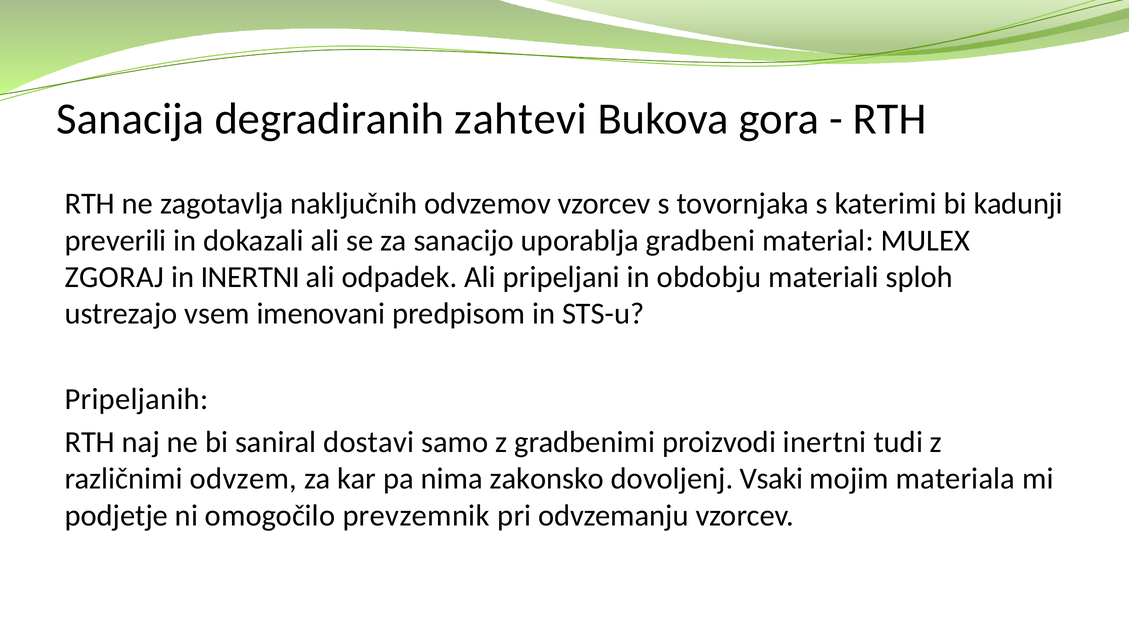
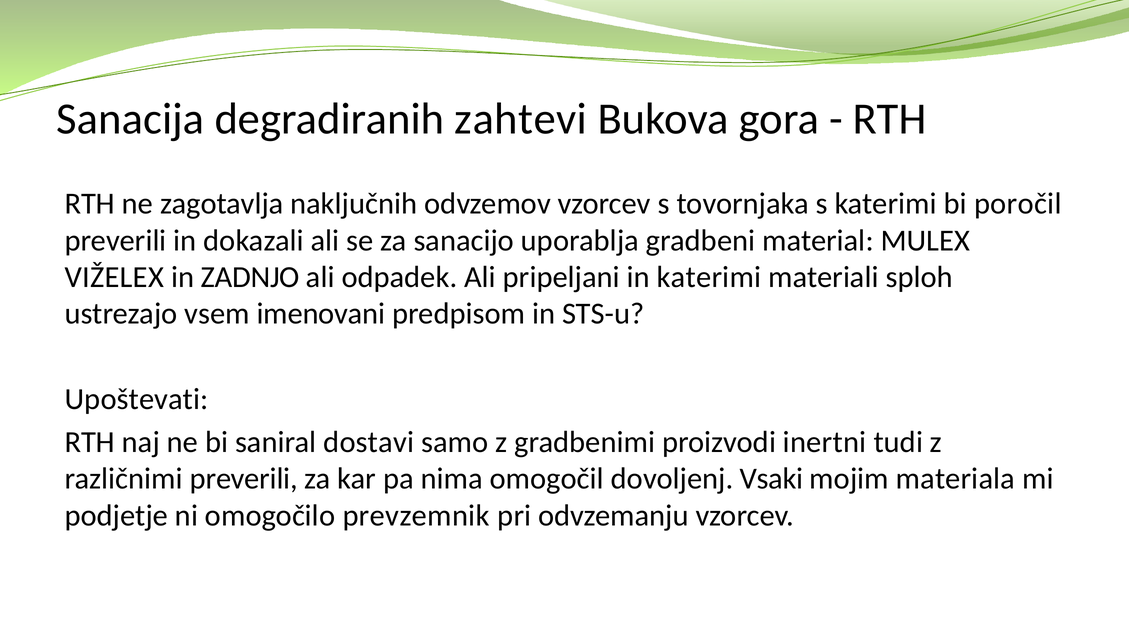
kadunji: kadunji -> poročil
ZGORAJ: ZGORAJ -> VIŽELEX
in INERTNI: INERTNI -> ZADNJO
in obdobju: obdobju -> katerimi
Pripeljanih: Pripeljanih -> Upoštevati
različnimi odvzem: odvzem -> preverili
zakonsko: zakonsko -> omogočil
